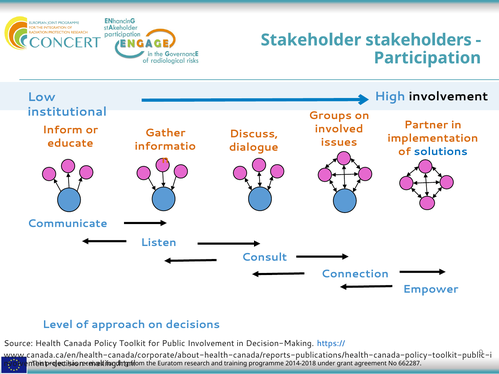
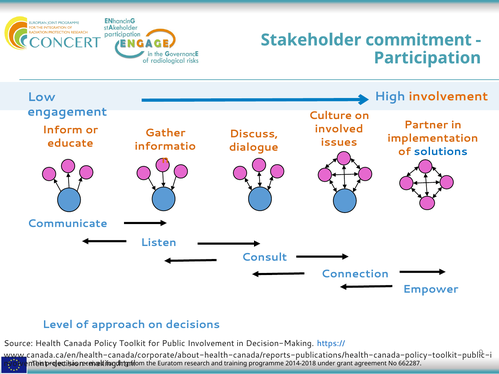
stakeholders: stakeholders -> commitment
involvement at (448, 96) colour: black -> orange
institutional: institutional -> engagement
Groups: Groups -> Culture
